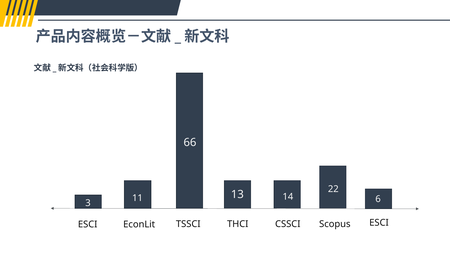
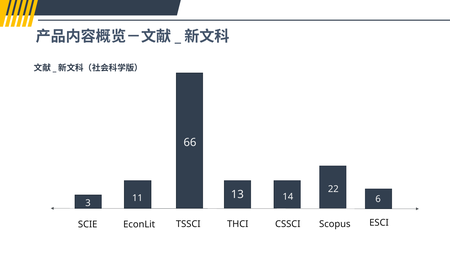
ESCI at (88, 224): ESCI -> SCIE
